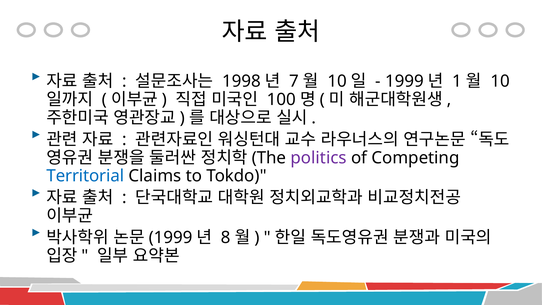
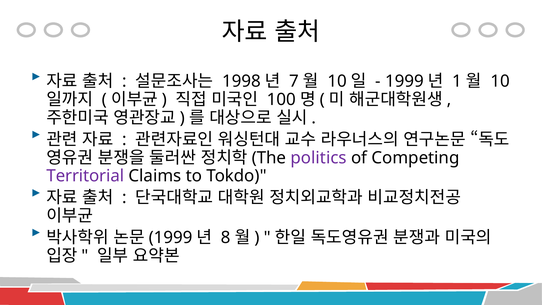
Territorial colour: blue -> purple
